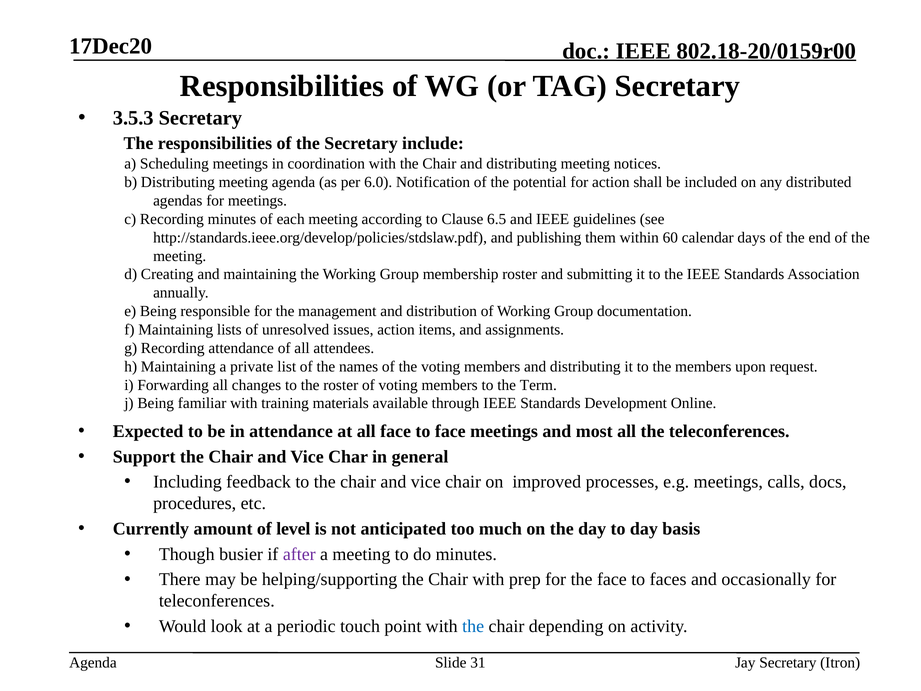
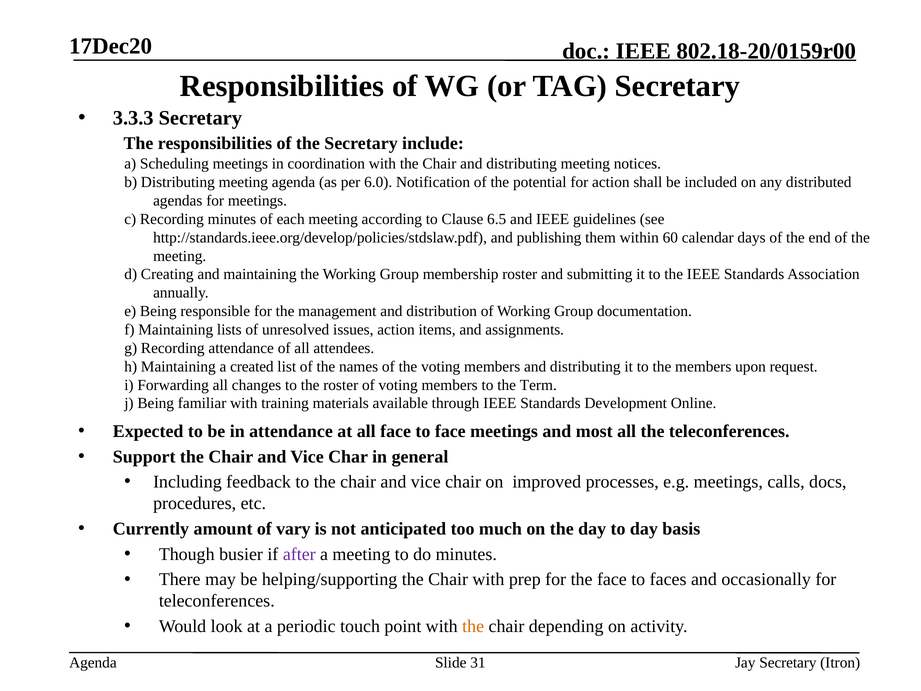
3.5.3: 3.5.3 -> 3.3.3
private: private -> created
level: level -> vary
the at (473, 626) colour: blue -> orange
